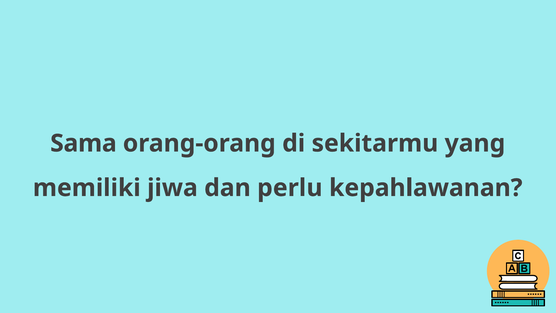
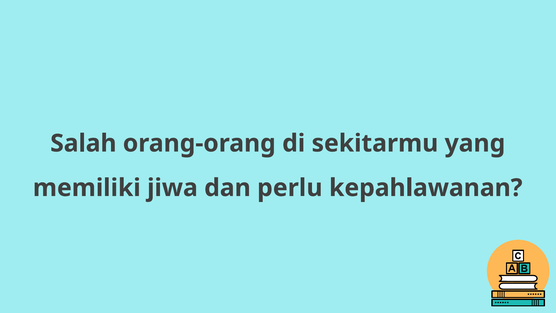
Sama: Sama -> Salah
